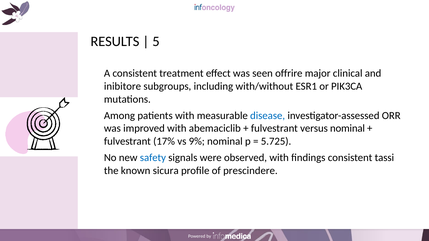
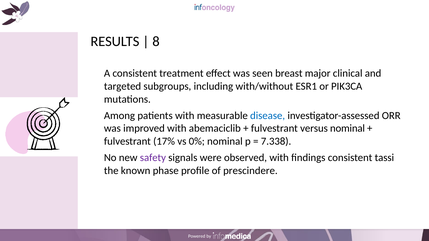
5: 5 -> 8
offrire: offrire -> breast
inibitore: inibitore -> targeted
9%: 9% -> 0%
5.725: 5.725 -> 7.338
safety colour: blue -> purple
sicura: sicura -> phase
